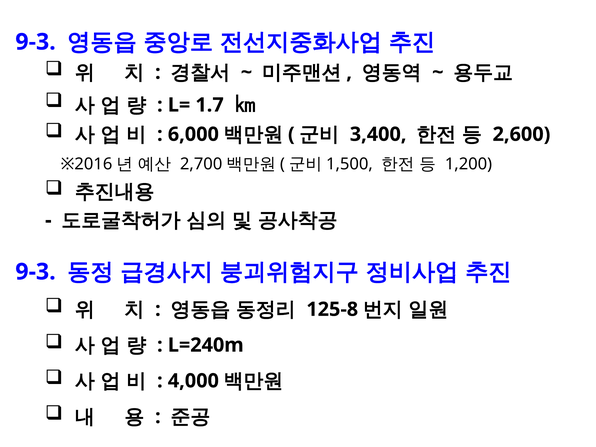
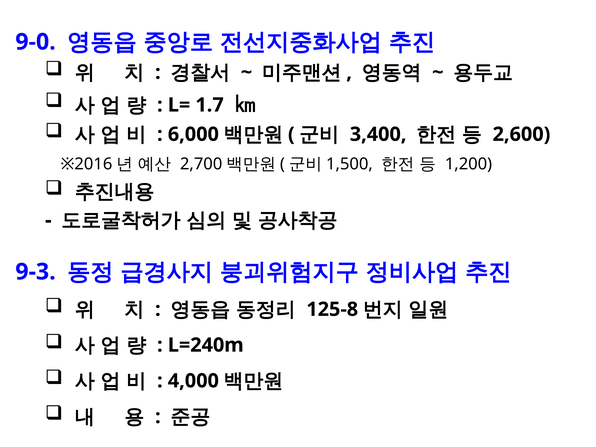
9-3 at (36, 42): 9-3 -> 9-0
